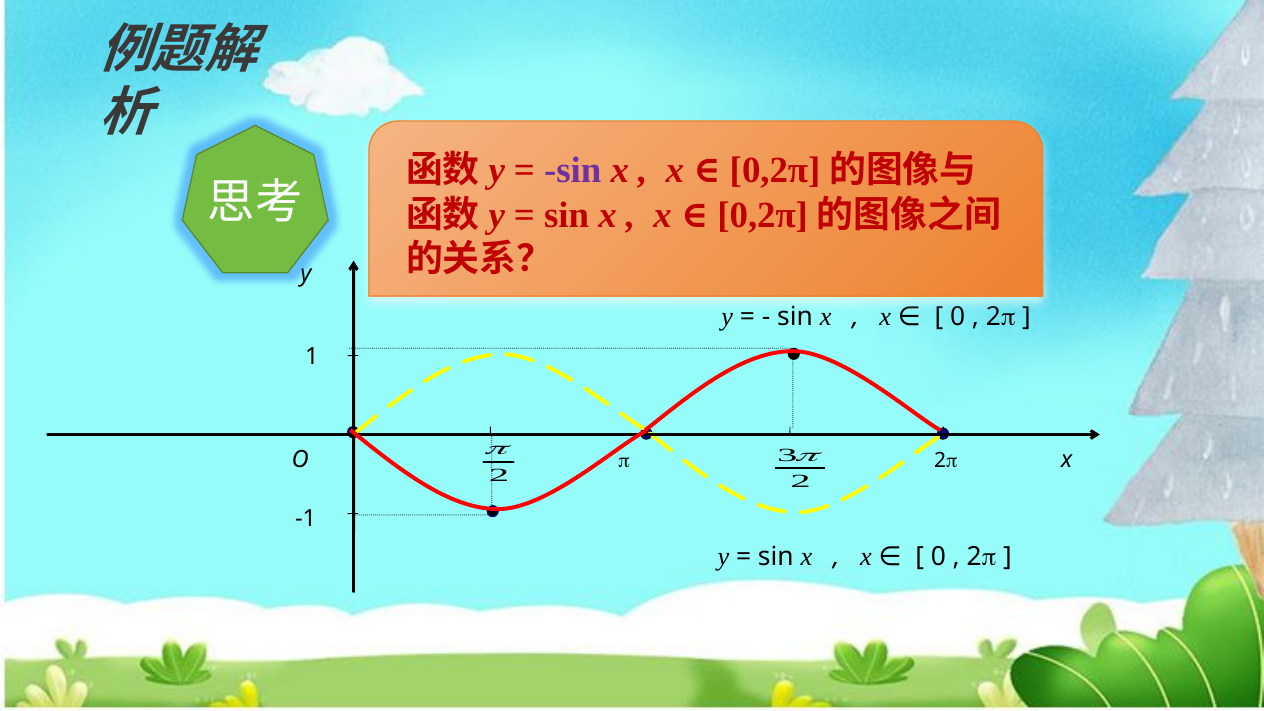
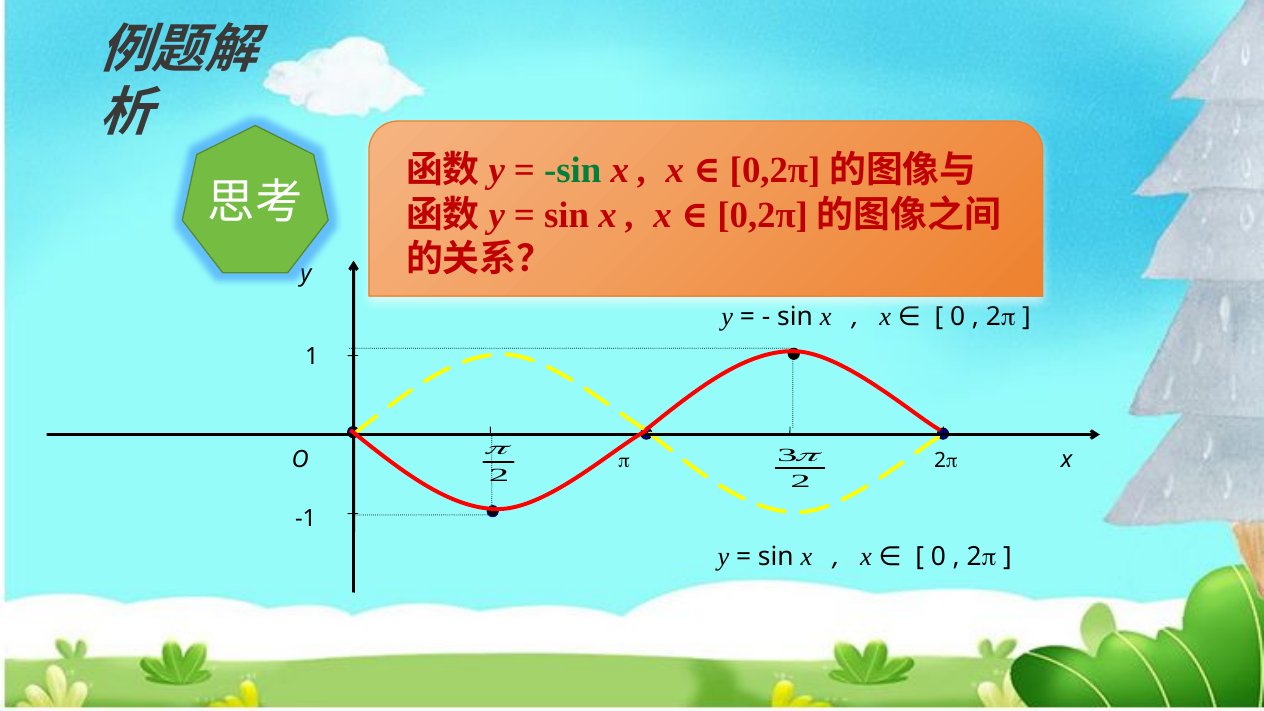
sin at (573, 171) colour: purple -> green
